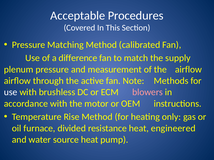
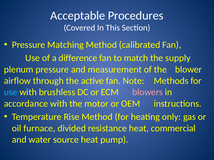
the airflow: airflow -> blower
use at (11, 92) colour: white -> light blue
engineered: engineered -> commercial
